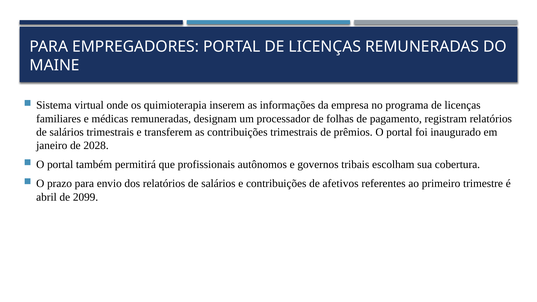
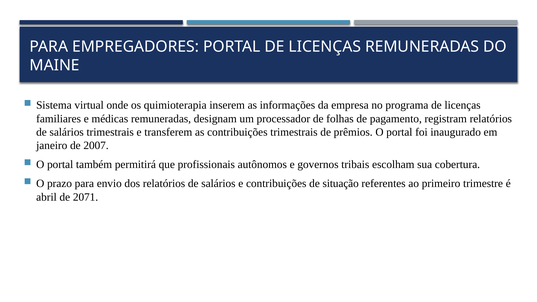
2028: 2028 -> 2007
afetivos: afetivos -> situação
2099: 2099 -> 2071
